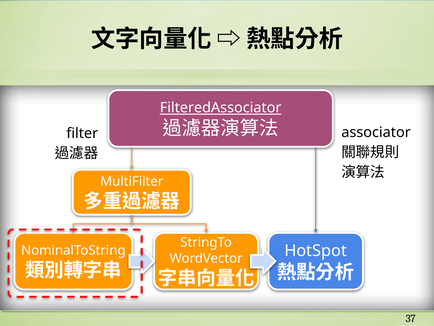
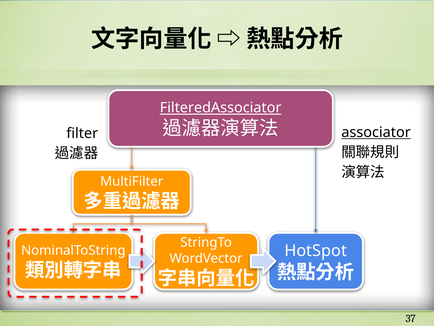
associator underline: none -> present
